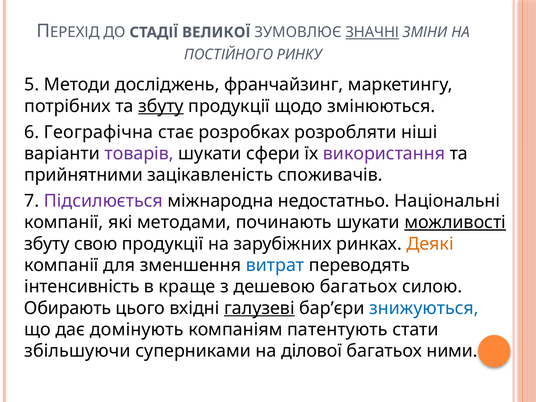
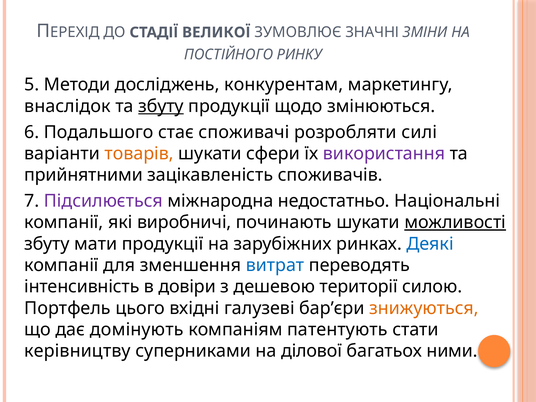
ЗНАЧНІ underline: present -> none
франчайзинг: франчайзинг -> конкурентам
потрібних: потрібних -> внаслідок
Географічна: Географічна -> Подальшого
розробках: розробках -> споживачі
ніші: ніші -> силі
товарів colour: purple -> orange
методами: методами -> виробничі
свою: свою -> мати
Деякі colour: orange -> blue
краще: краще -> довіри
дешевою багатьох: багатьох -> території
Обирають: Обирають -> Портфель
галузеві underline: present -> none
знижуються colour: blue -> orange
збільшуючи: збільшуючи -> керівництву
